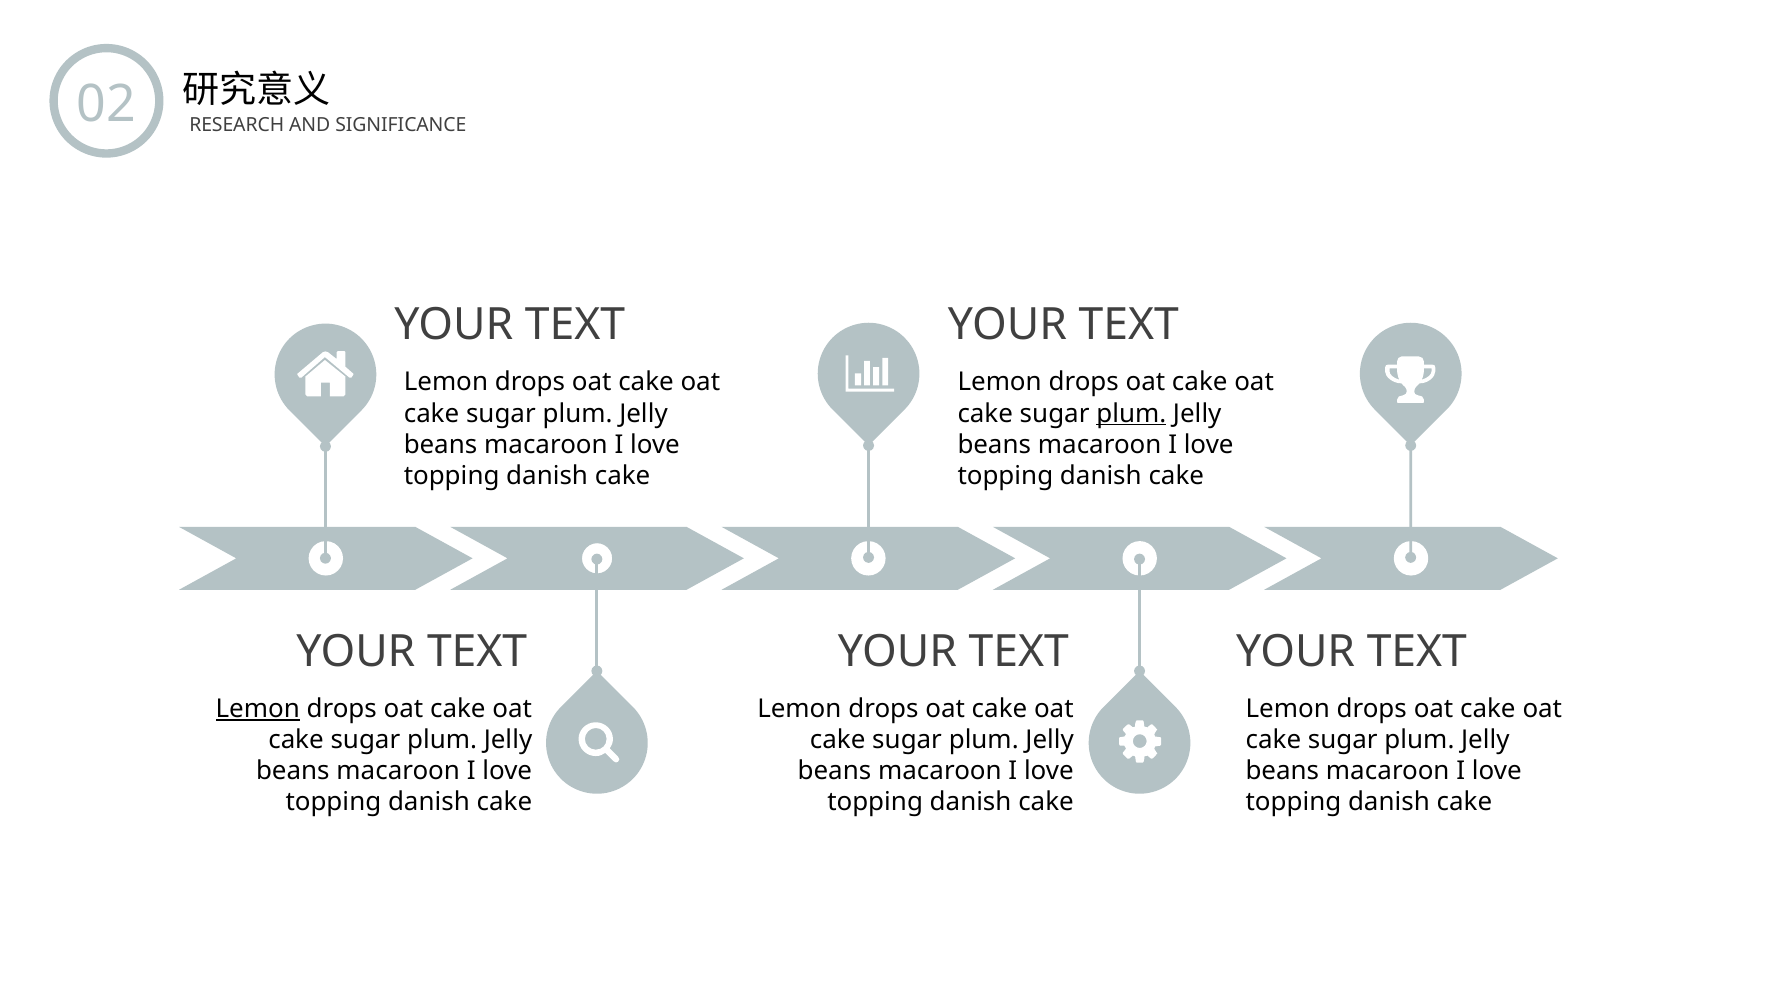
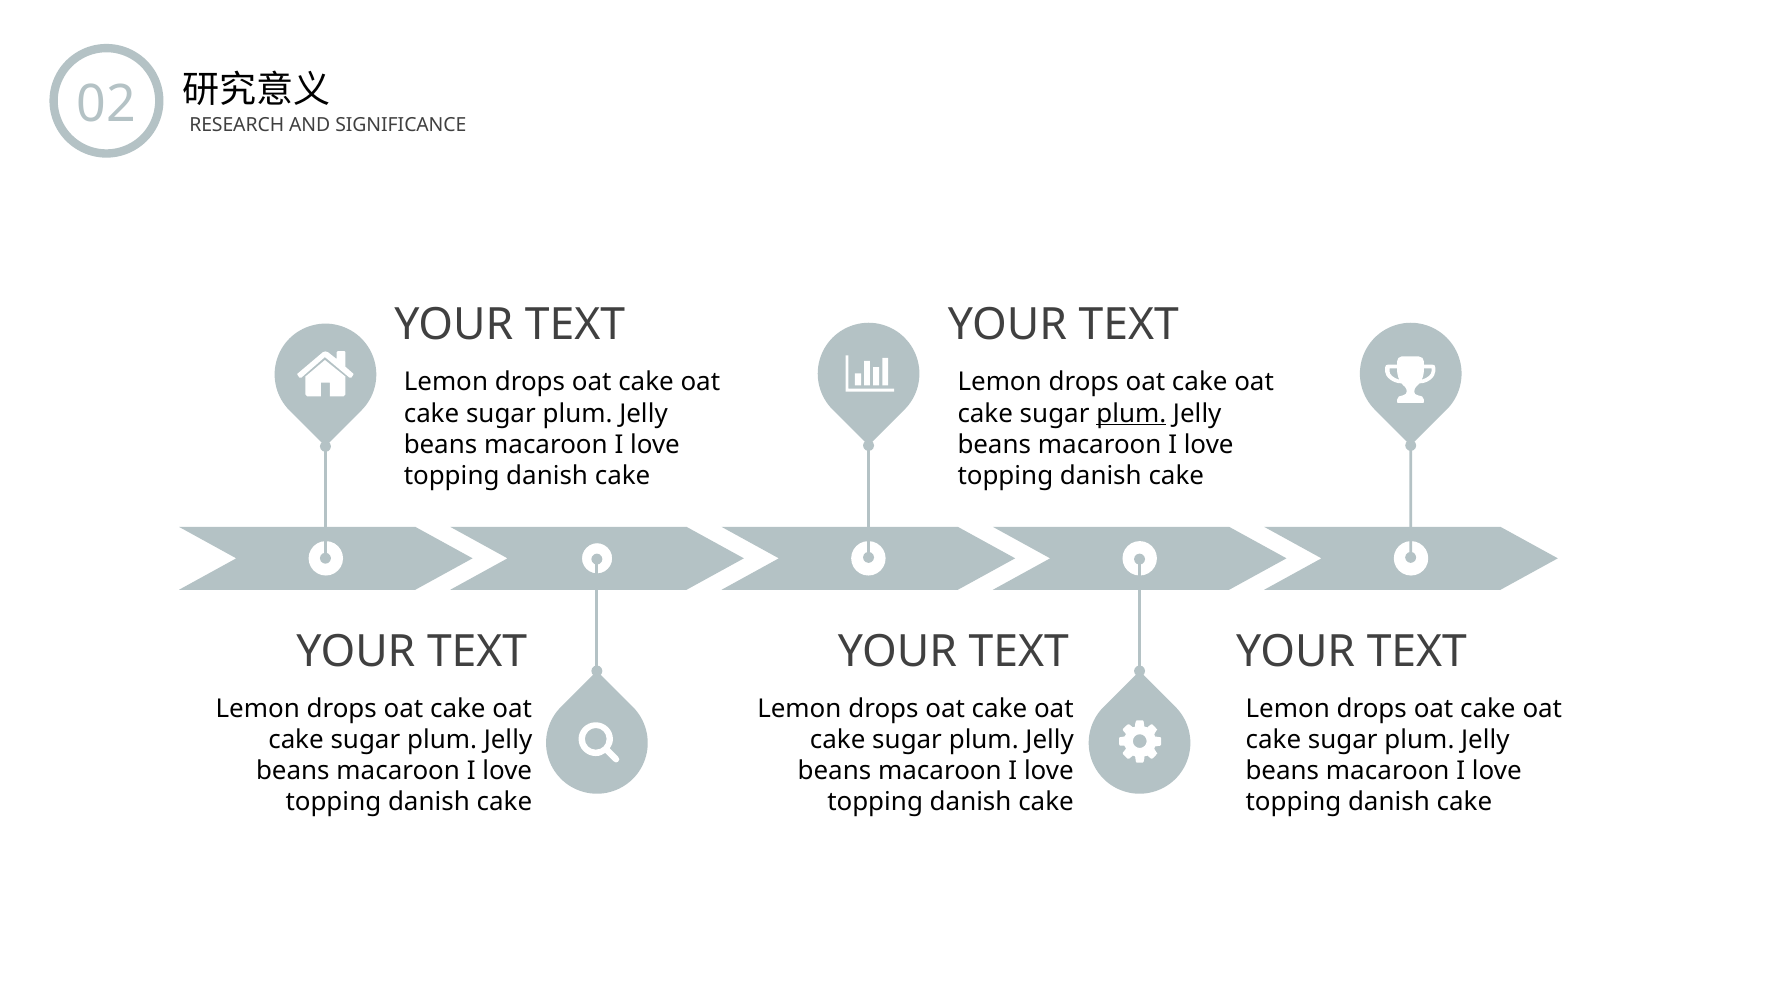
Lemon at (258, 709) underline: present -> none
